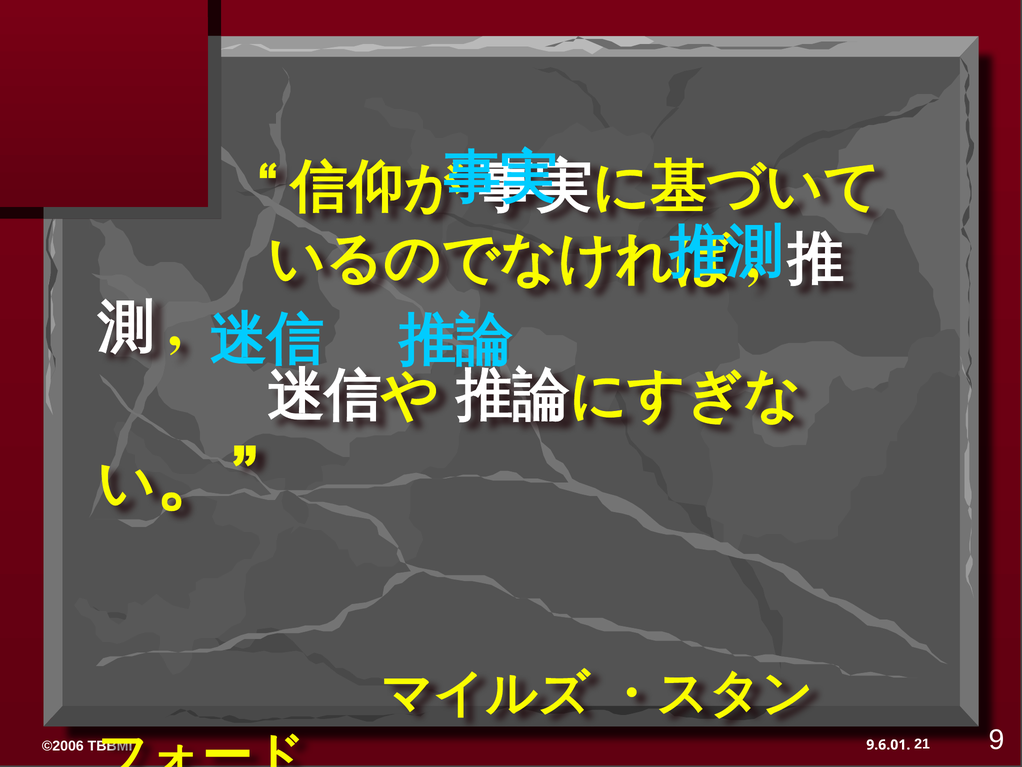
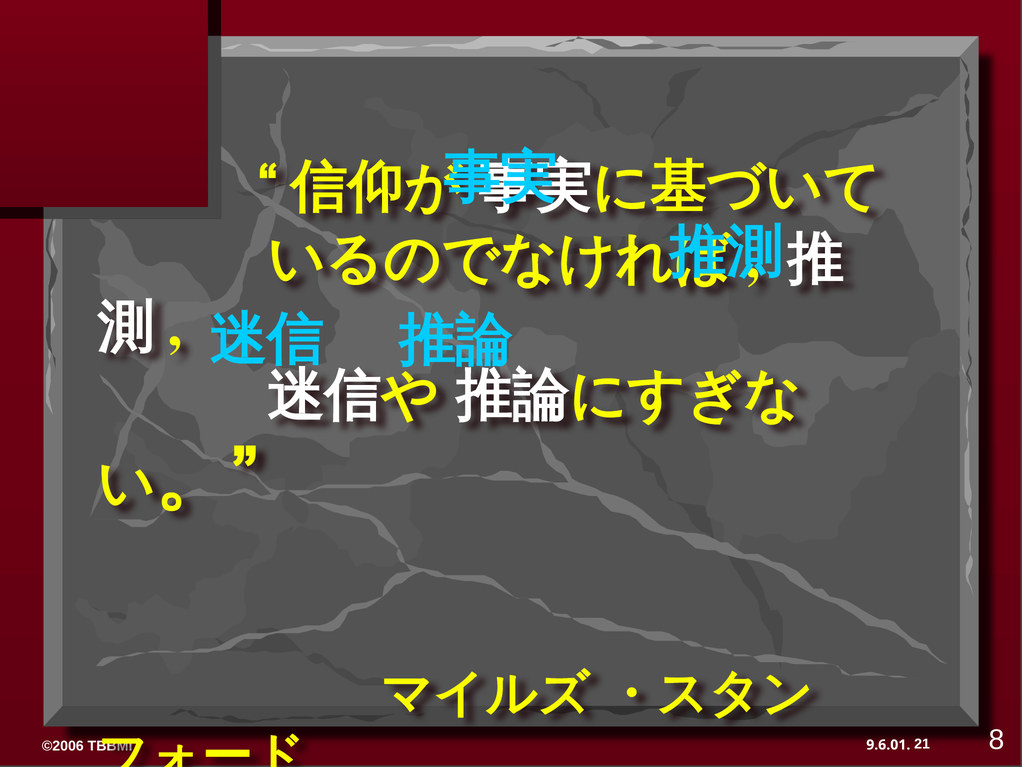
9: 9 -> 8
